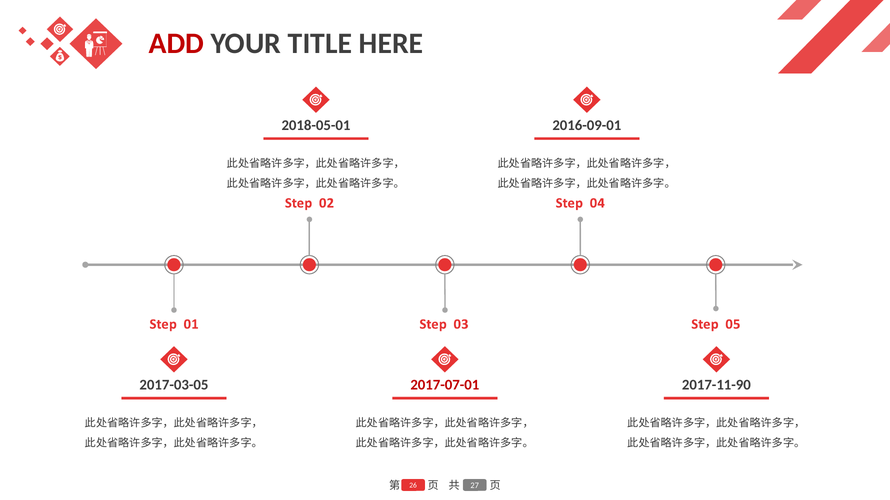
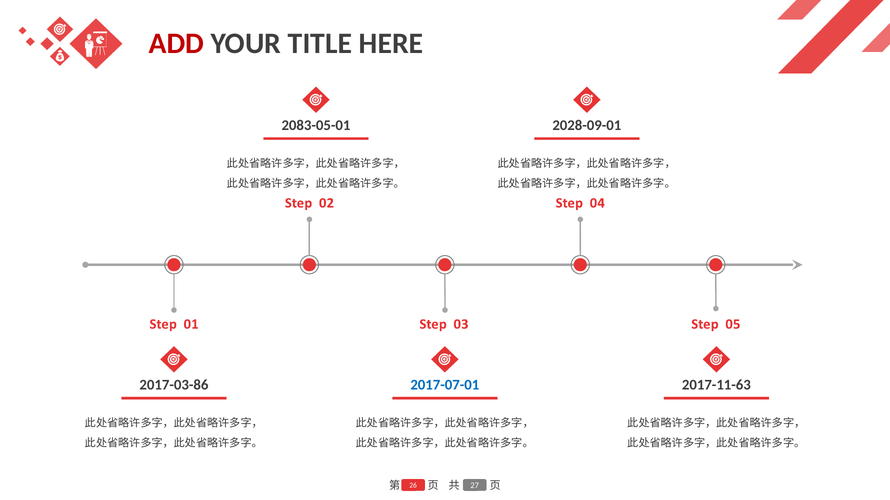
2018-05-01: 2018-05-01 -> 2083-05-01
2016-09-01: 2016-09-01 -> 2028-09-01
2017-03-05: 2017-03-05 -> 2017-03-86
2017-07-01 colour: red -> blue
2017-11-90: 2017-11-90 -> 2017-11-63
